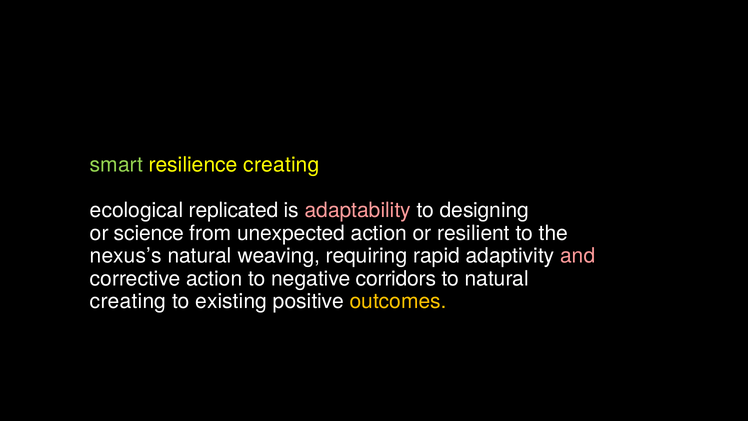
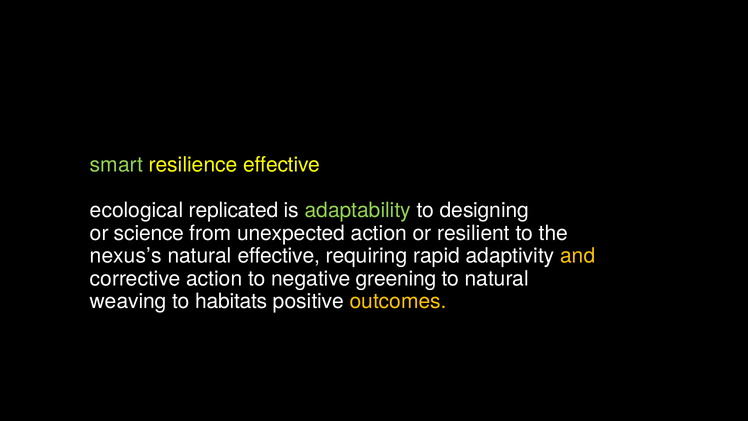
resilience creating: creating -> effective
adaptability colour: pink -> light green
natural weaving: weaving -> effective
and colour: pink -> yellow
corridors: corridors -> greening
creating at (128, 301): creating -> weaving
existing: existing -> habitats
